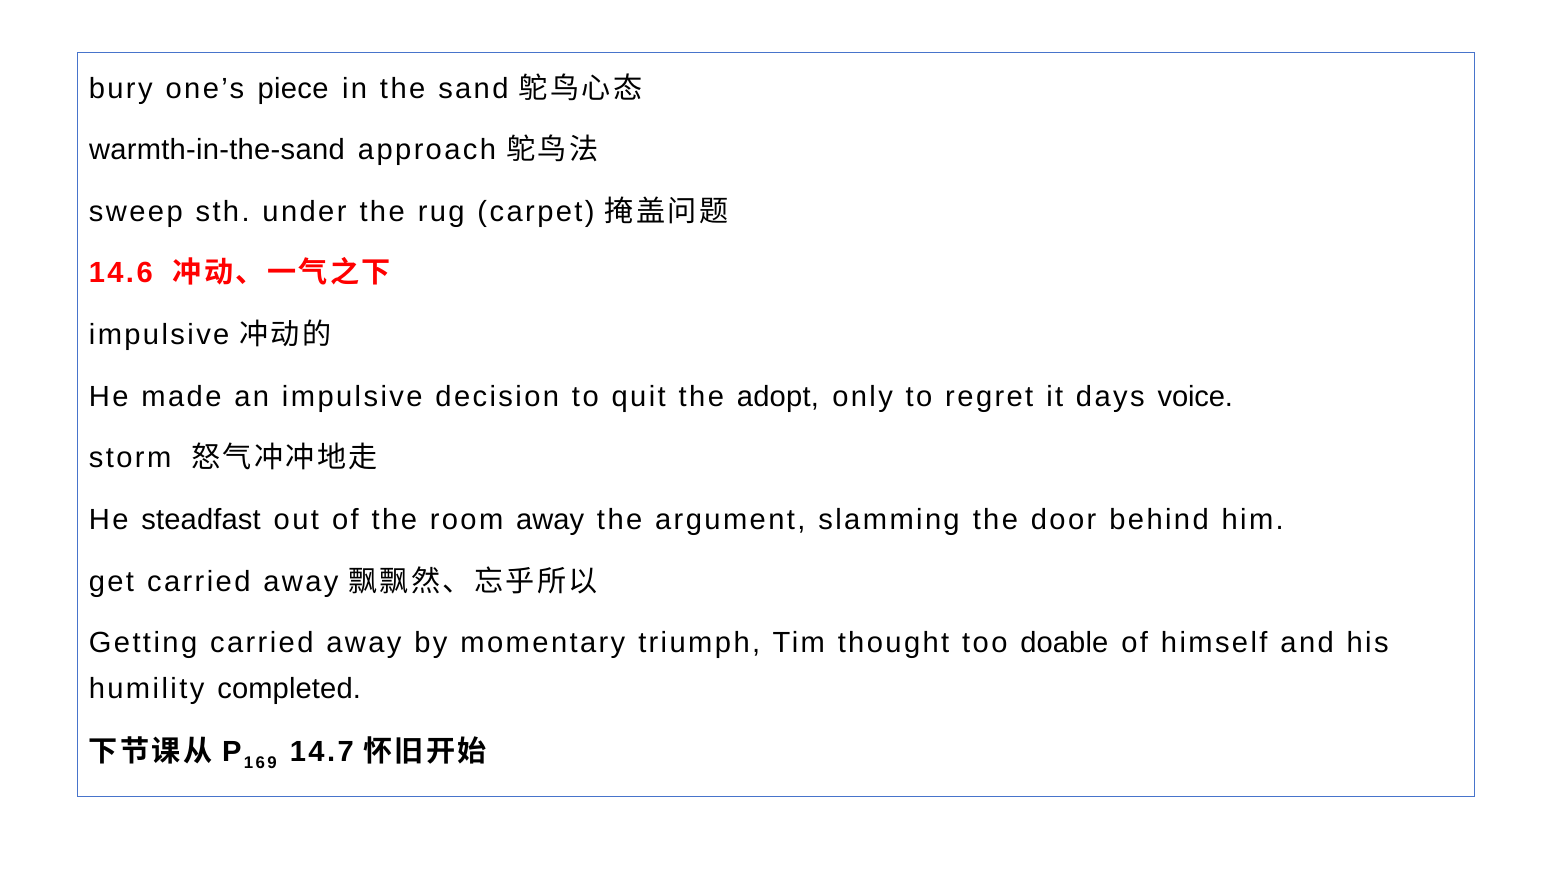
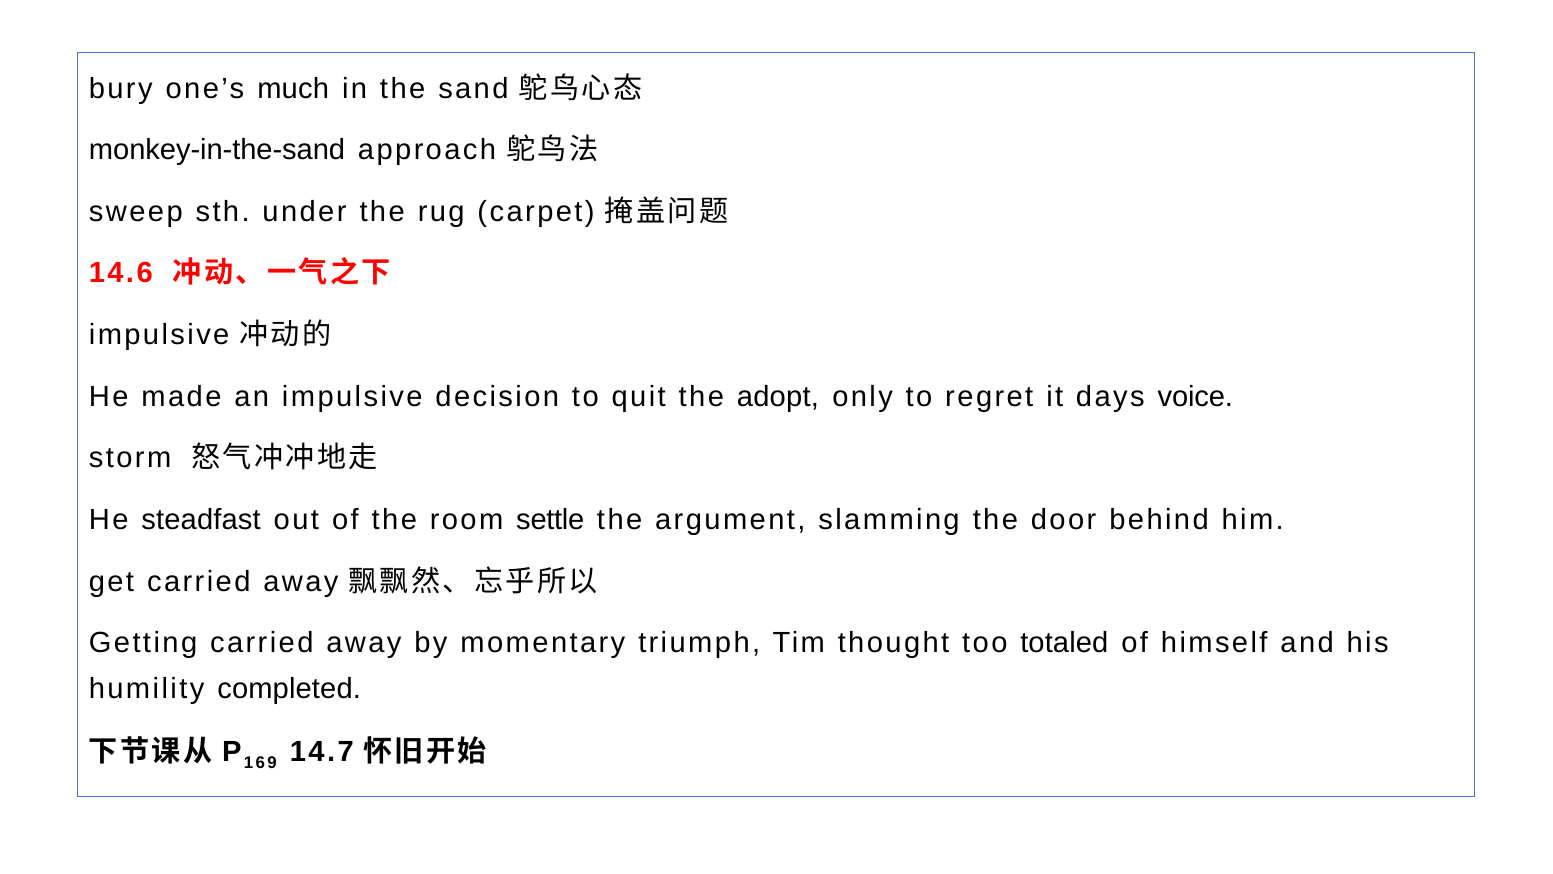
piece: piece -> much
warmth-in-the-sand: warmth-in-the-sand -> monkey-in-the-sand
room away: away -> settle
doable: doable -> totaled
